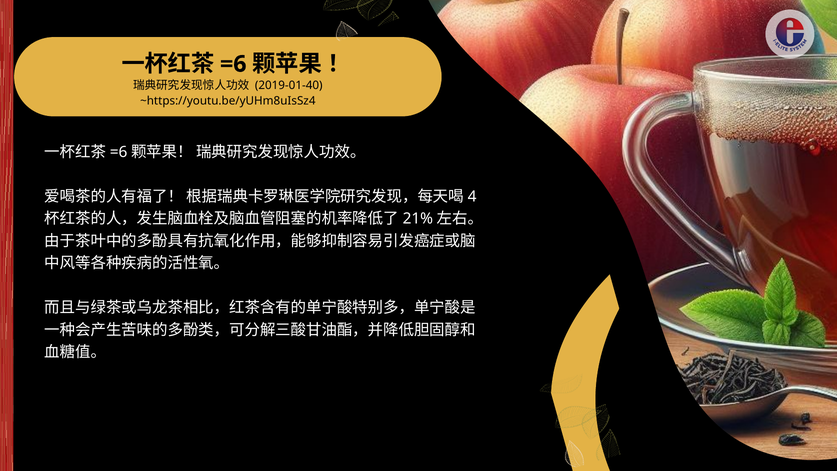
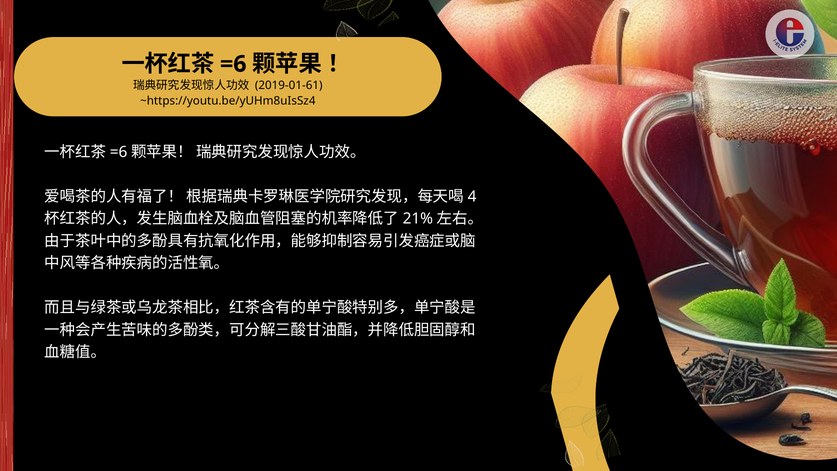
2019-01-40: 2019-01-40 -> 2019-01-61
